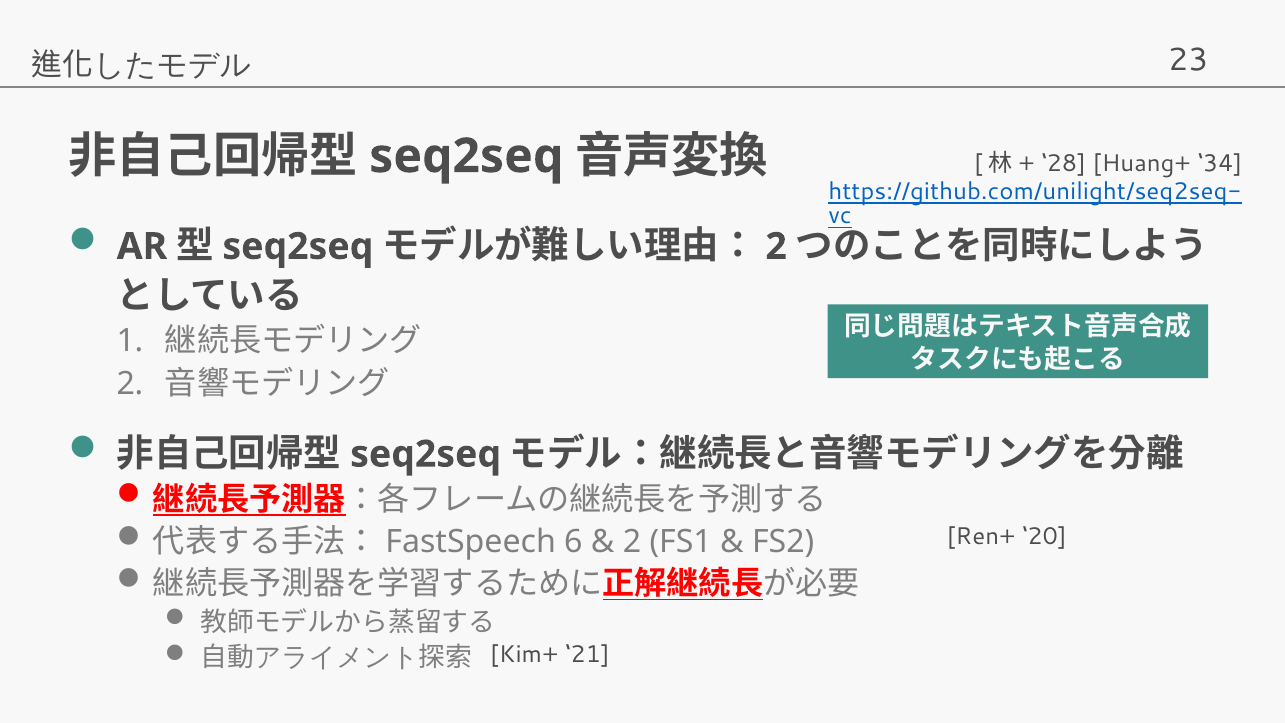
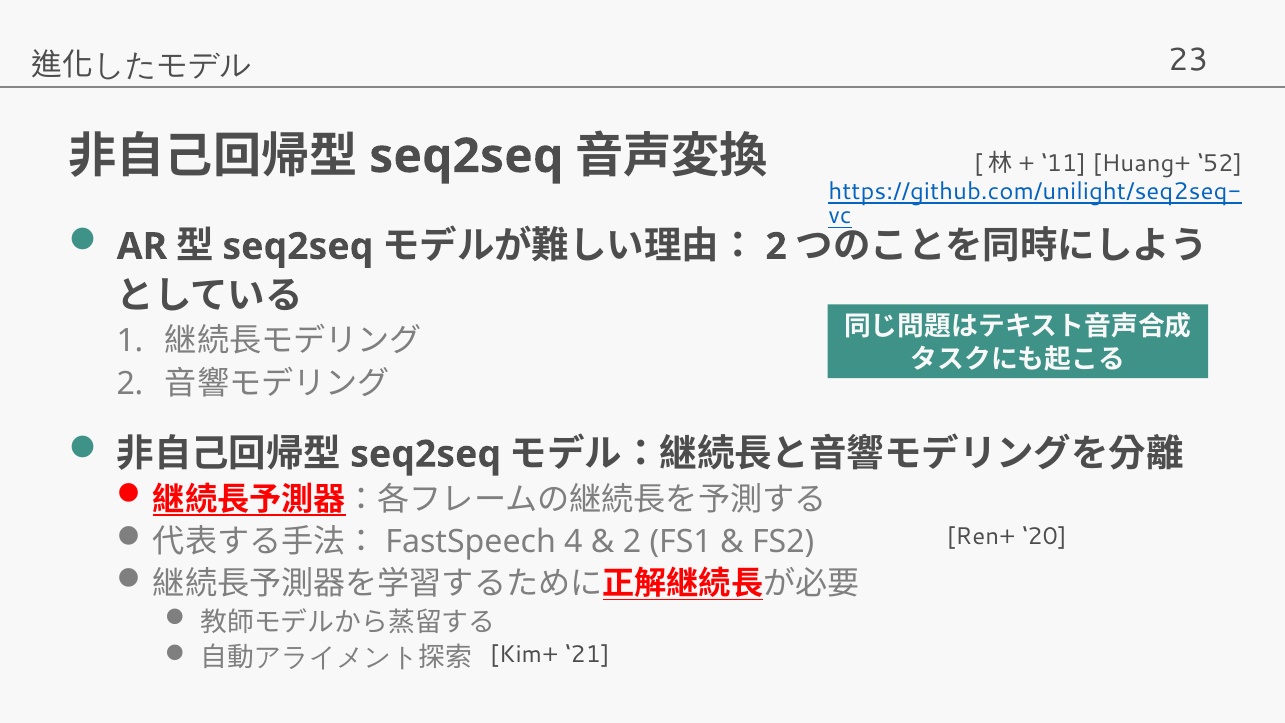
28: 28 -> 11
34: 34 -> 52
6: 6 -> 4
